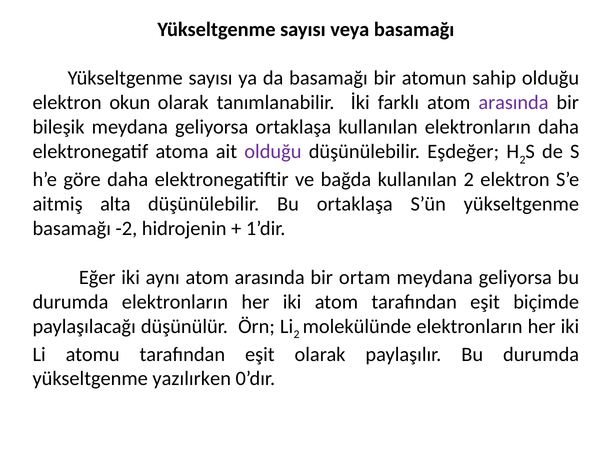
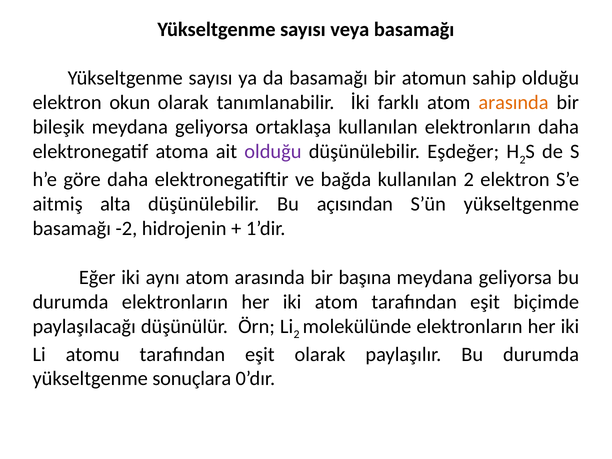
arasında at (513, 103) colour: purple -> orange
Bu ortaklaşa: ortaklaşa -> açısından
ortam: ortam -> başına
yazılırken: yazılırken -> sonuçlara
